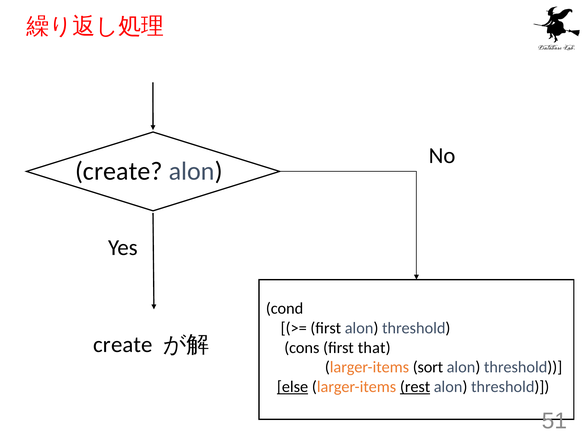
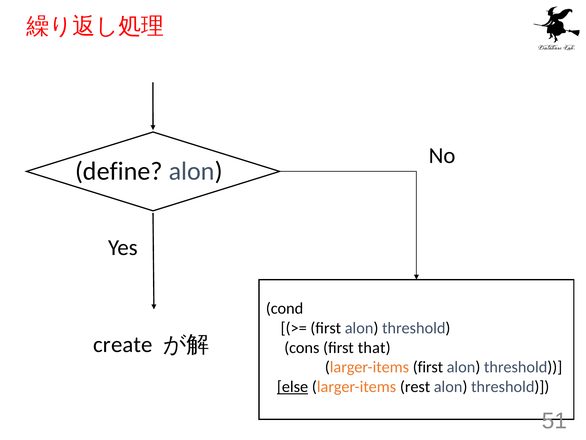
create at (119, 171): create -> define
larger-items sort: sort -> first
rest underline: present -> none
